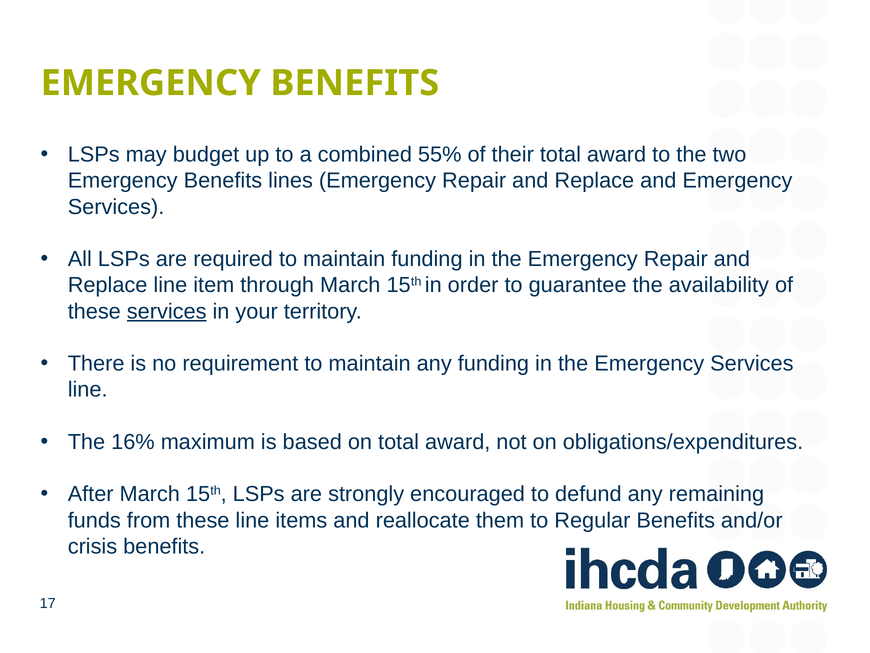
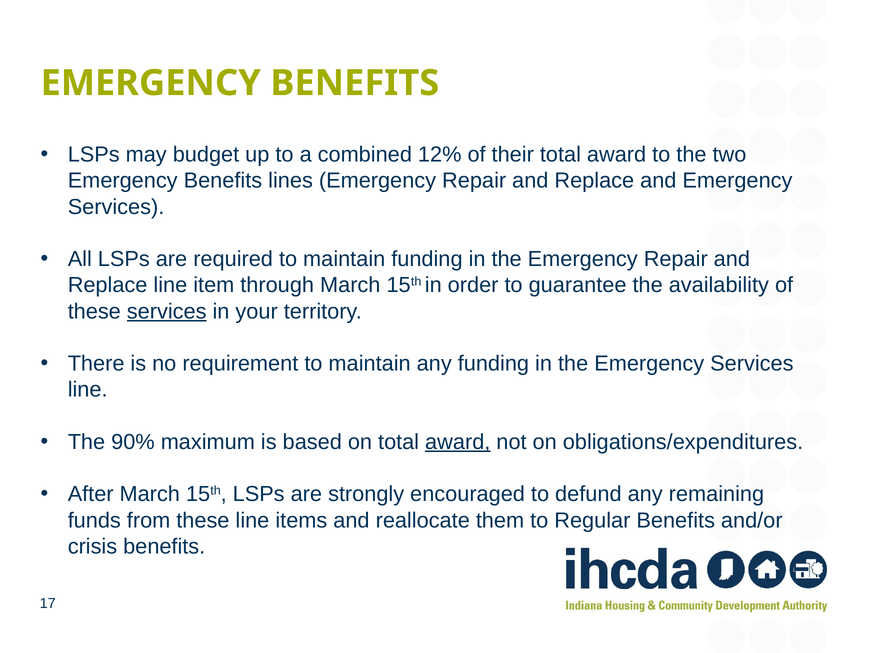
55%: 55% -> 12%
16%: 16% -> 90%
award at (458, 442) underline: none -> present
